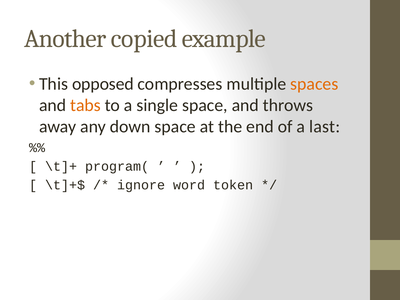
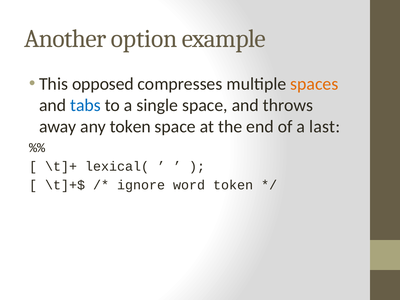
copied: copied -> option
tabs colour: orange -> blue
any down: down -> token
program(: program( -> lexical(
